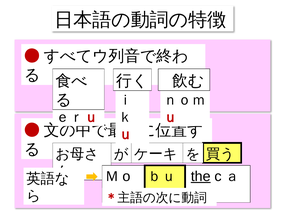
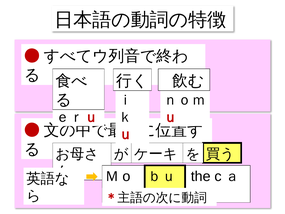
the underline: present -> none
